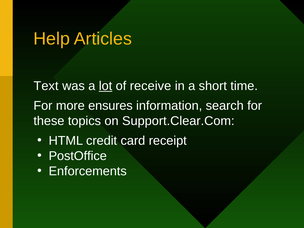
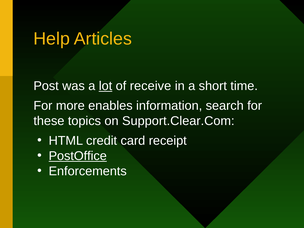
Text: Text -> Post
ensures: ensures -> enables
PostOffice underline: none -> present
